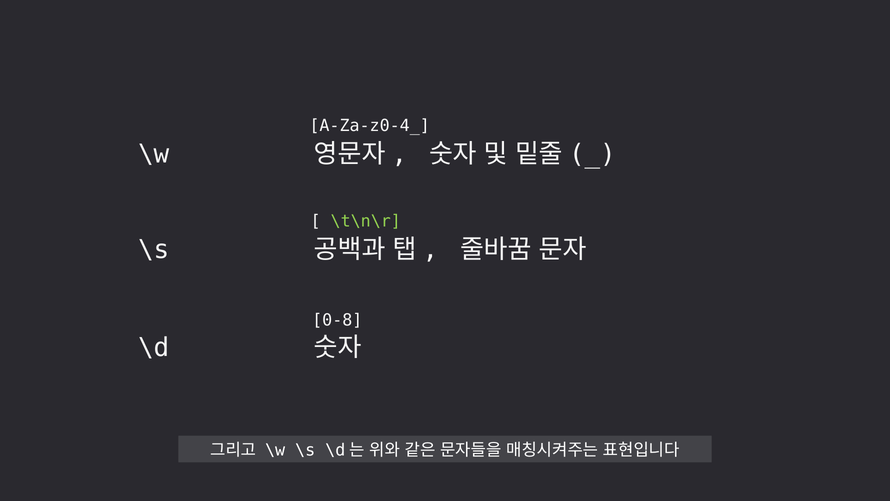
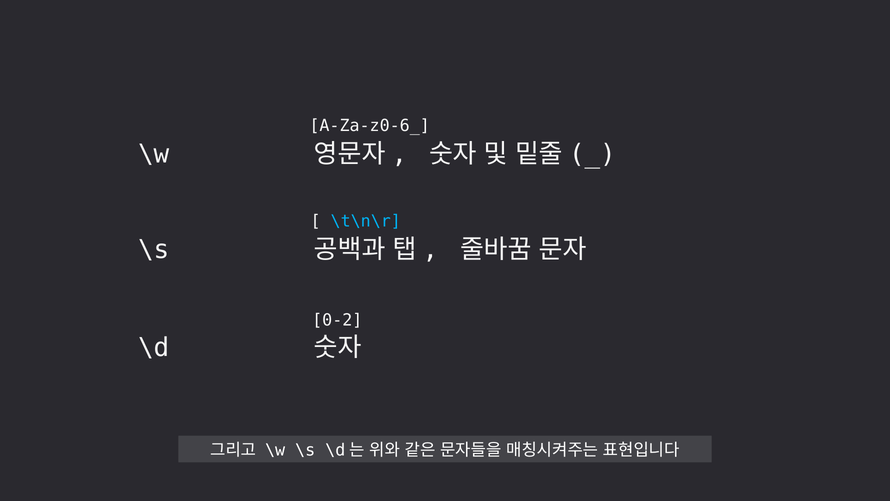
A-Za-z0-4_: A-Za-z0-4_ -> A-Za-z0-6_
\t\n\r colour: light green -> light blue
0-8: 0-8 -> 0-2
